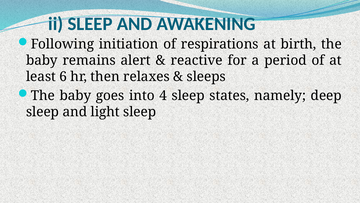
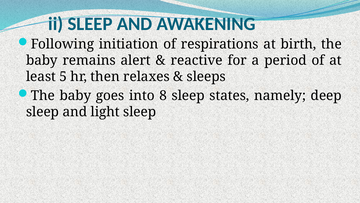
6: 6 -> 5
4: 4 -> 8
